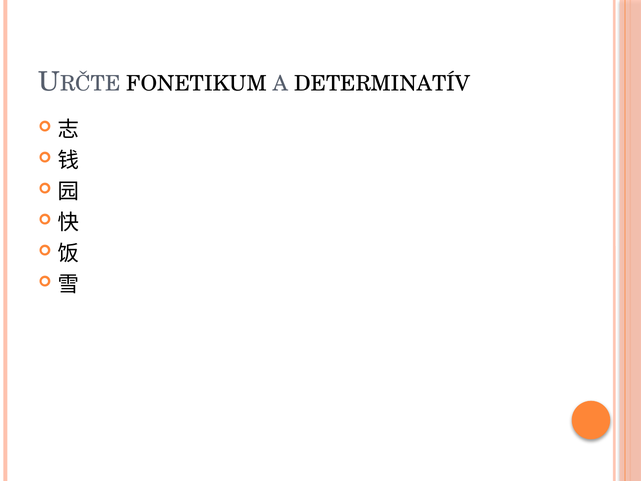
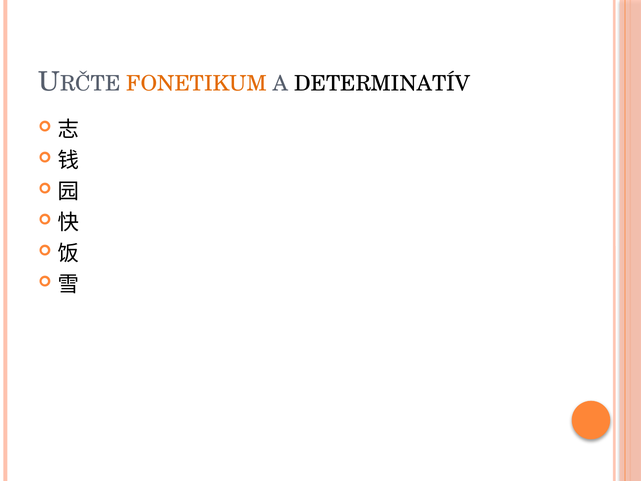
FONETIKUM colour: black -> orange
